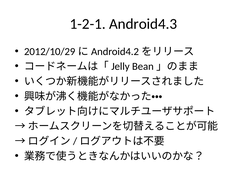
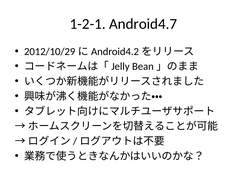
Android4.3: Android4.3 -> Android4.7
